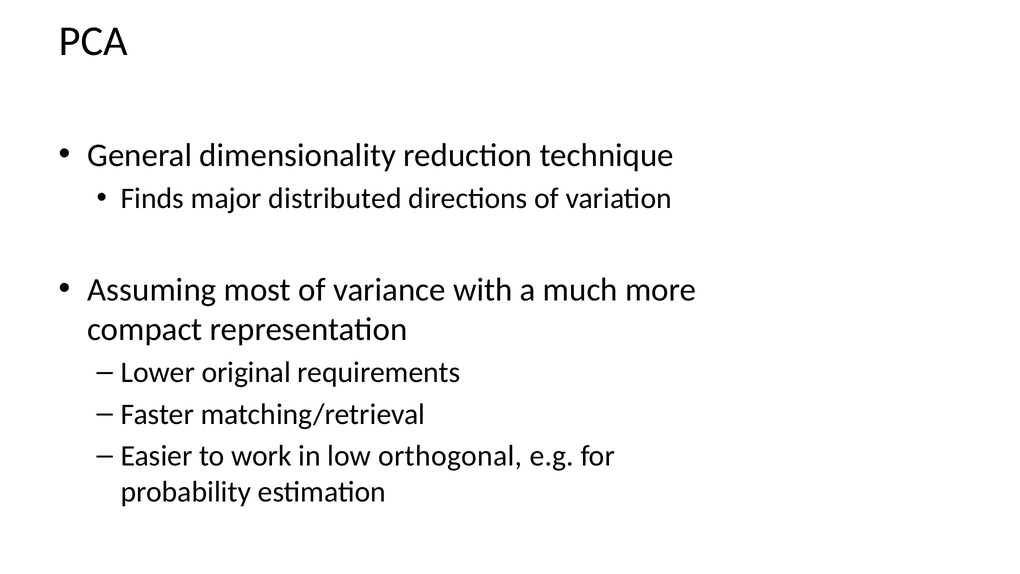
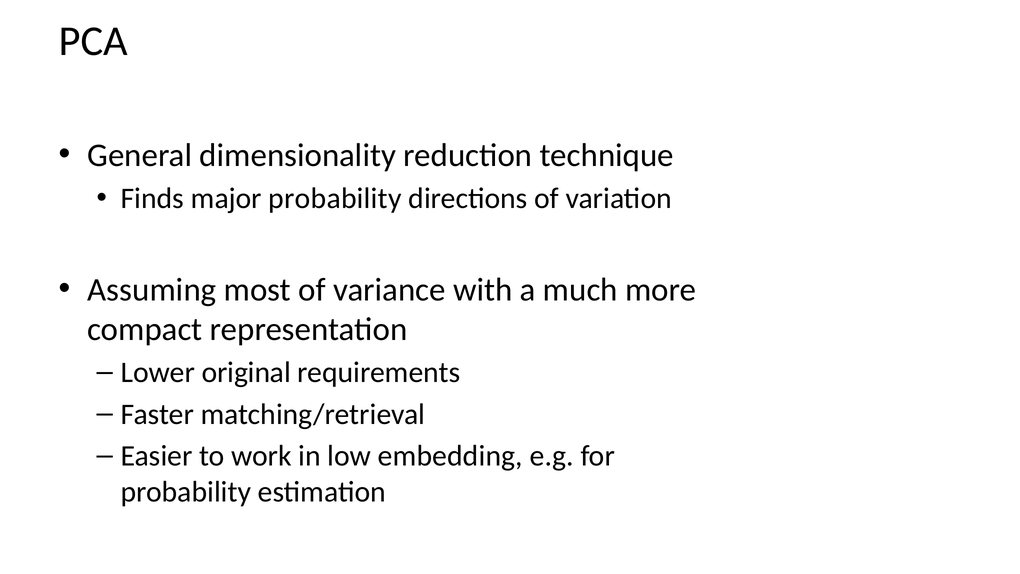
major distributed: distributed -> probability
orthogonal: orthogonal -> embedding
